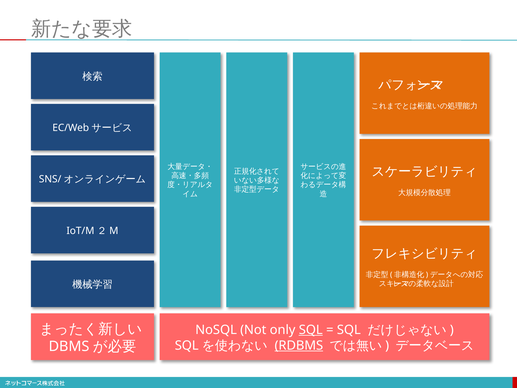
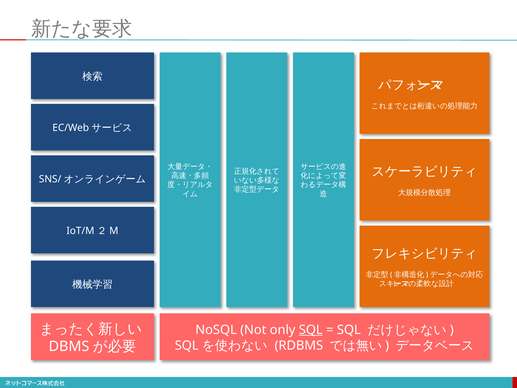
RDBMS underline: present -> none
